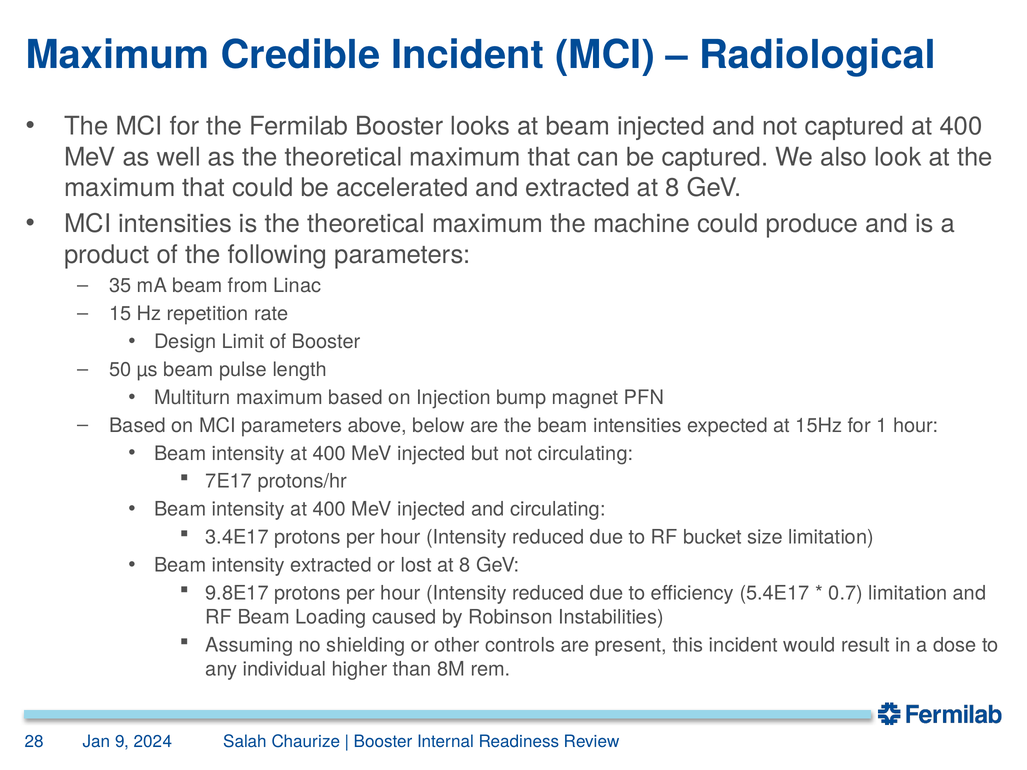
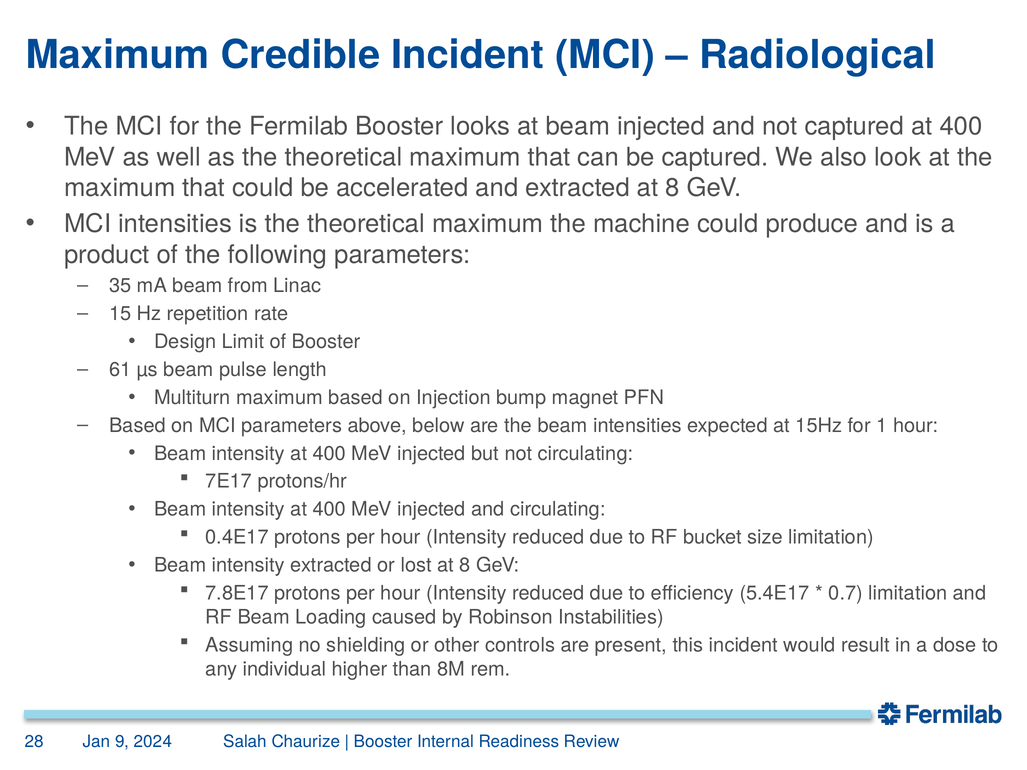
50: 50 -> 61
3.4E17: 3.4E17 -> 0.4E17
9.8E17: 9.8E17 -> 7.8E17
